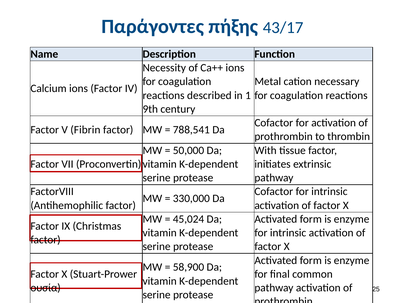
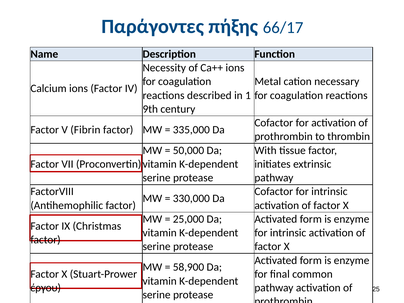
43/17: 43/17 -> 66/17
788,541: 788,541 -> 335,000
45,024: 45,024 -> 25,000
ουσία: ουσία -> έργου
